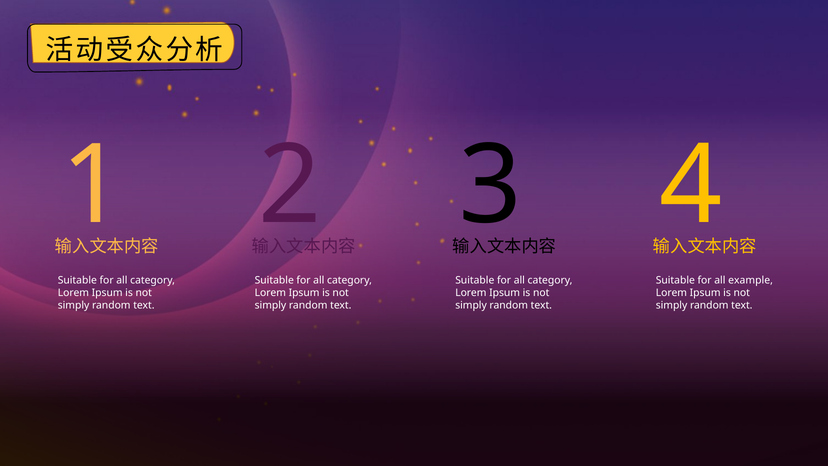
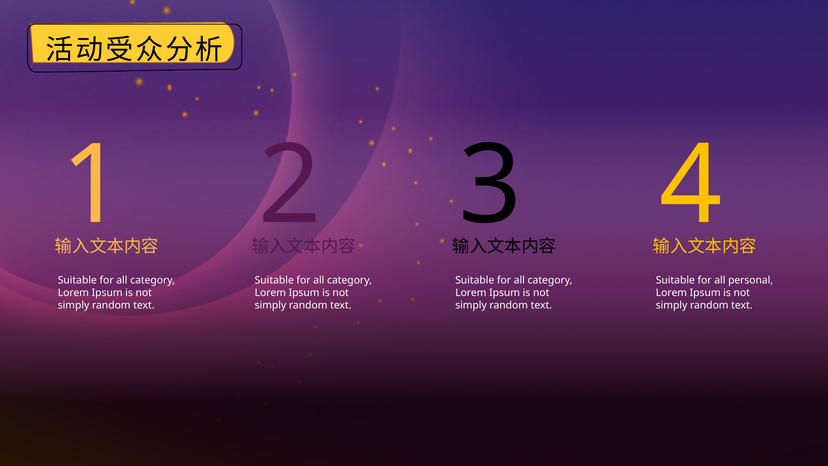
example: example -> personal
